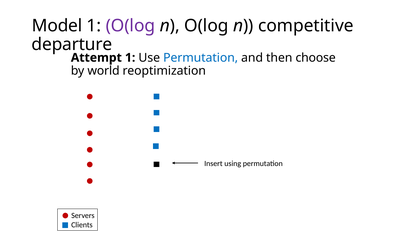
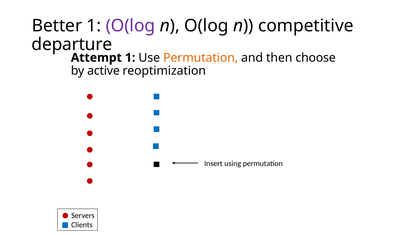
Model: Model -> Better
Permutation at (201, 58) colour: blue -> orange
world: world -> active
